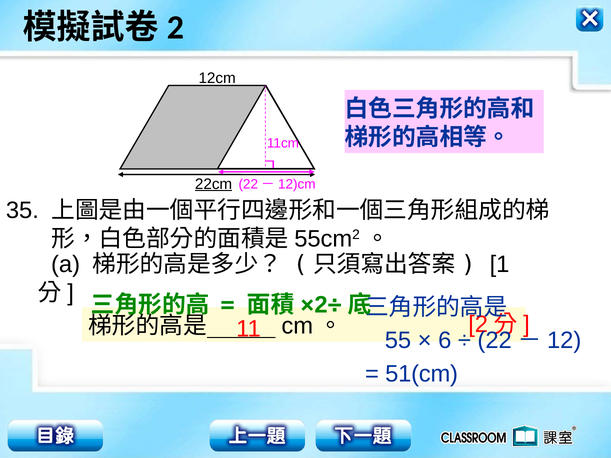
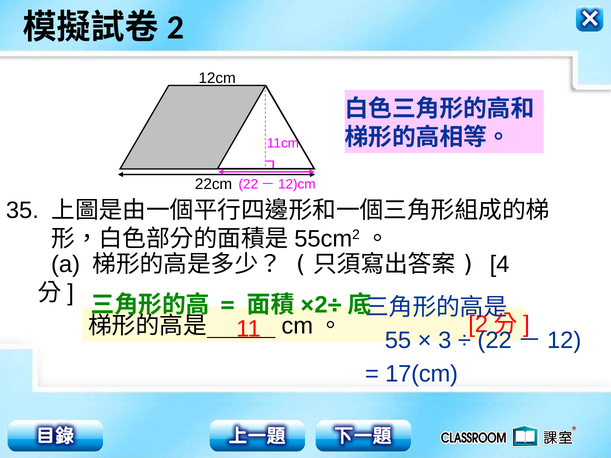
22cm underline: present -> none
1: 1 -> 4
6: 6 -> 3
51(cm: 51(cm -> 17(cm
